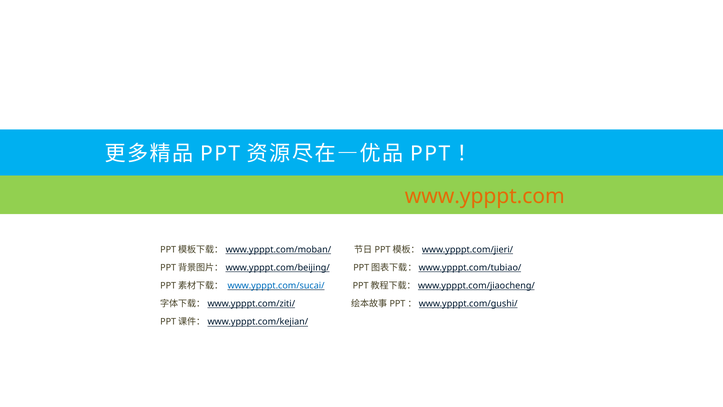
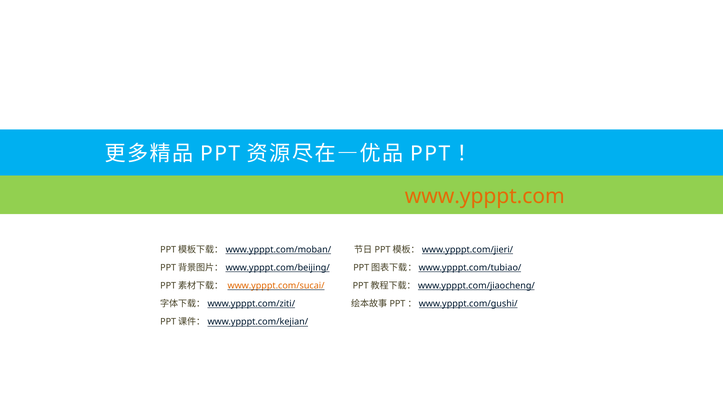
www.ypppt.com/sucai/ colour: blue -> orange
